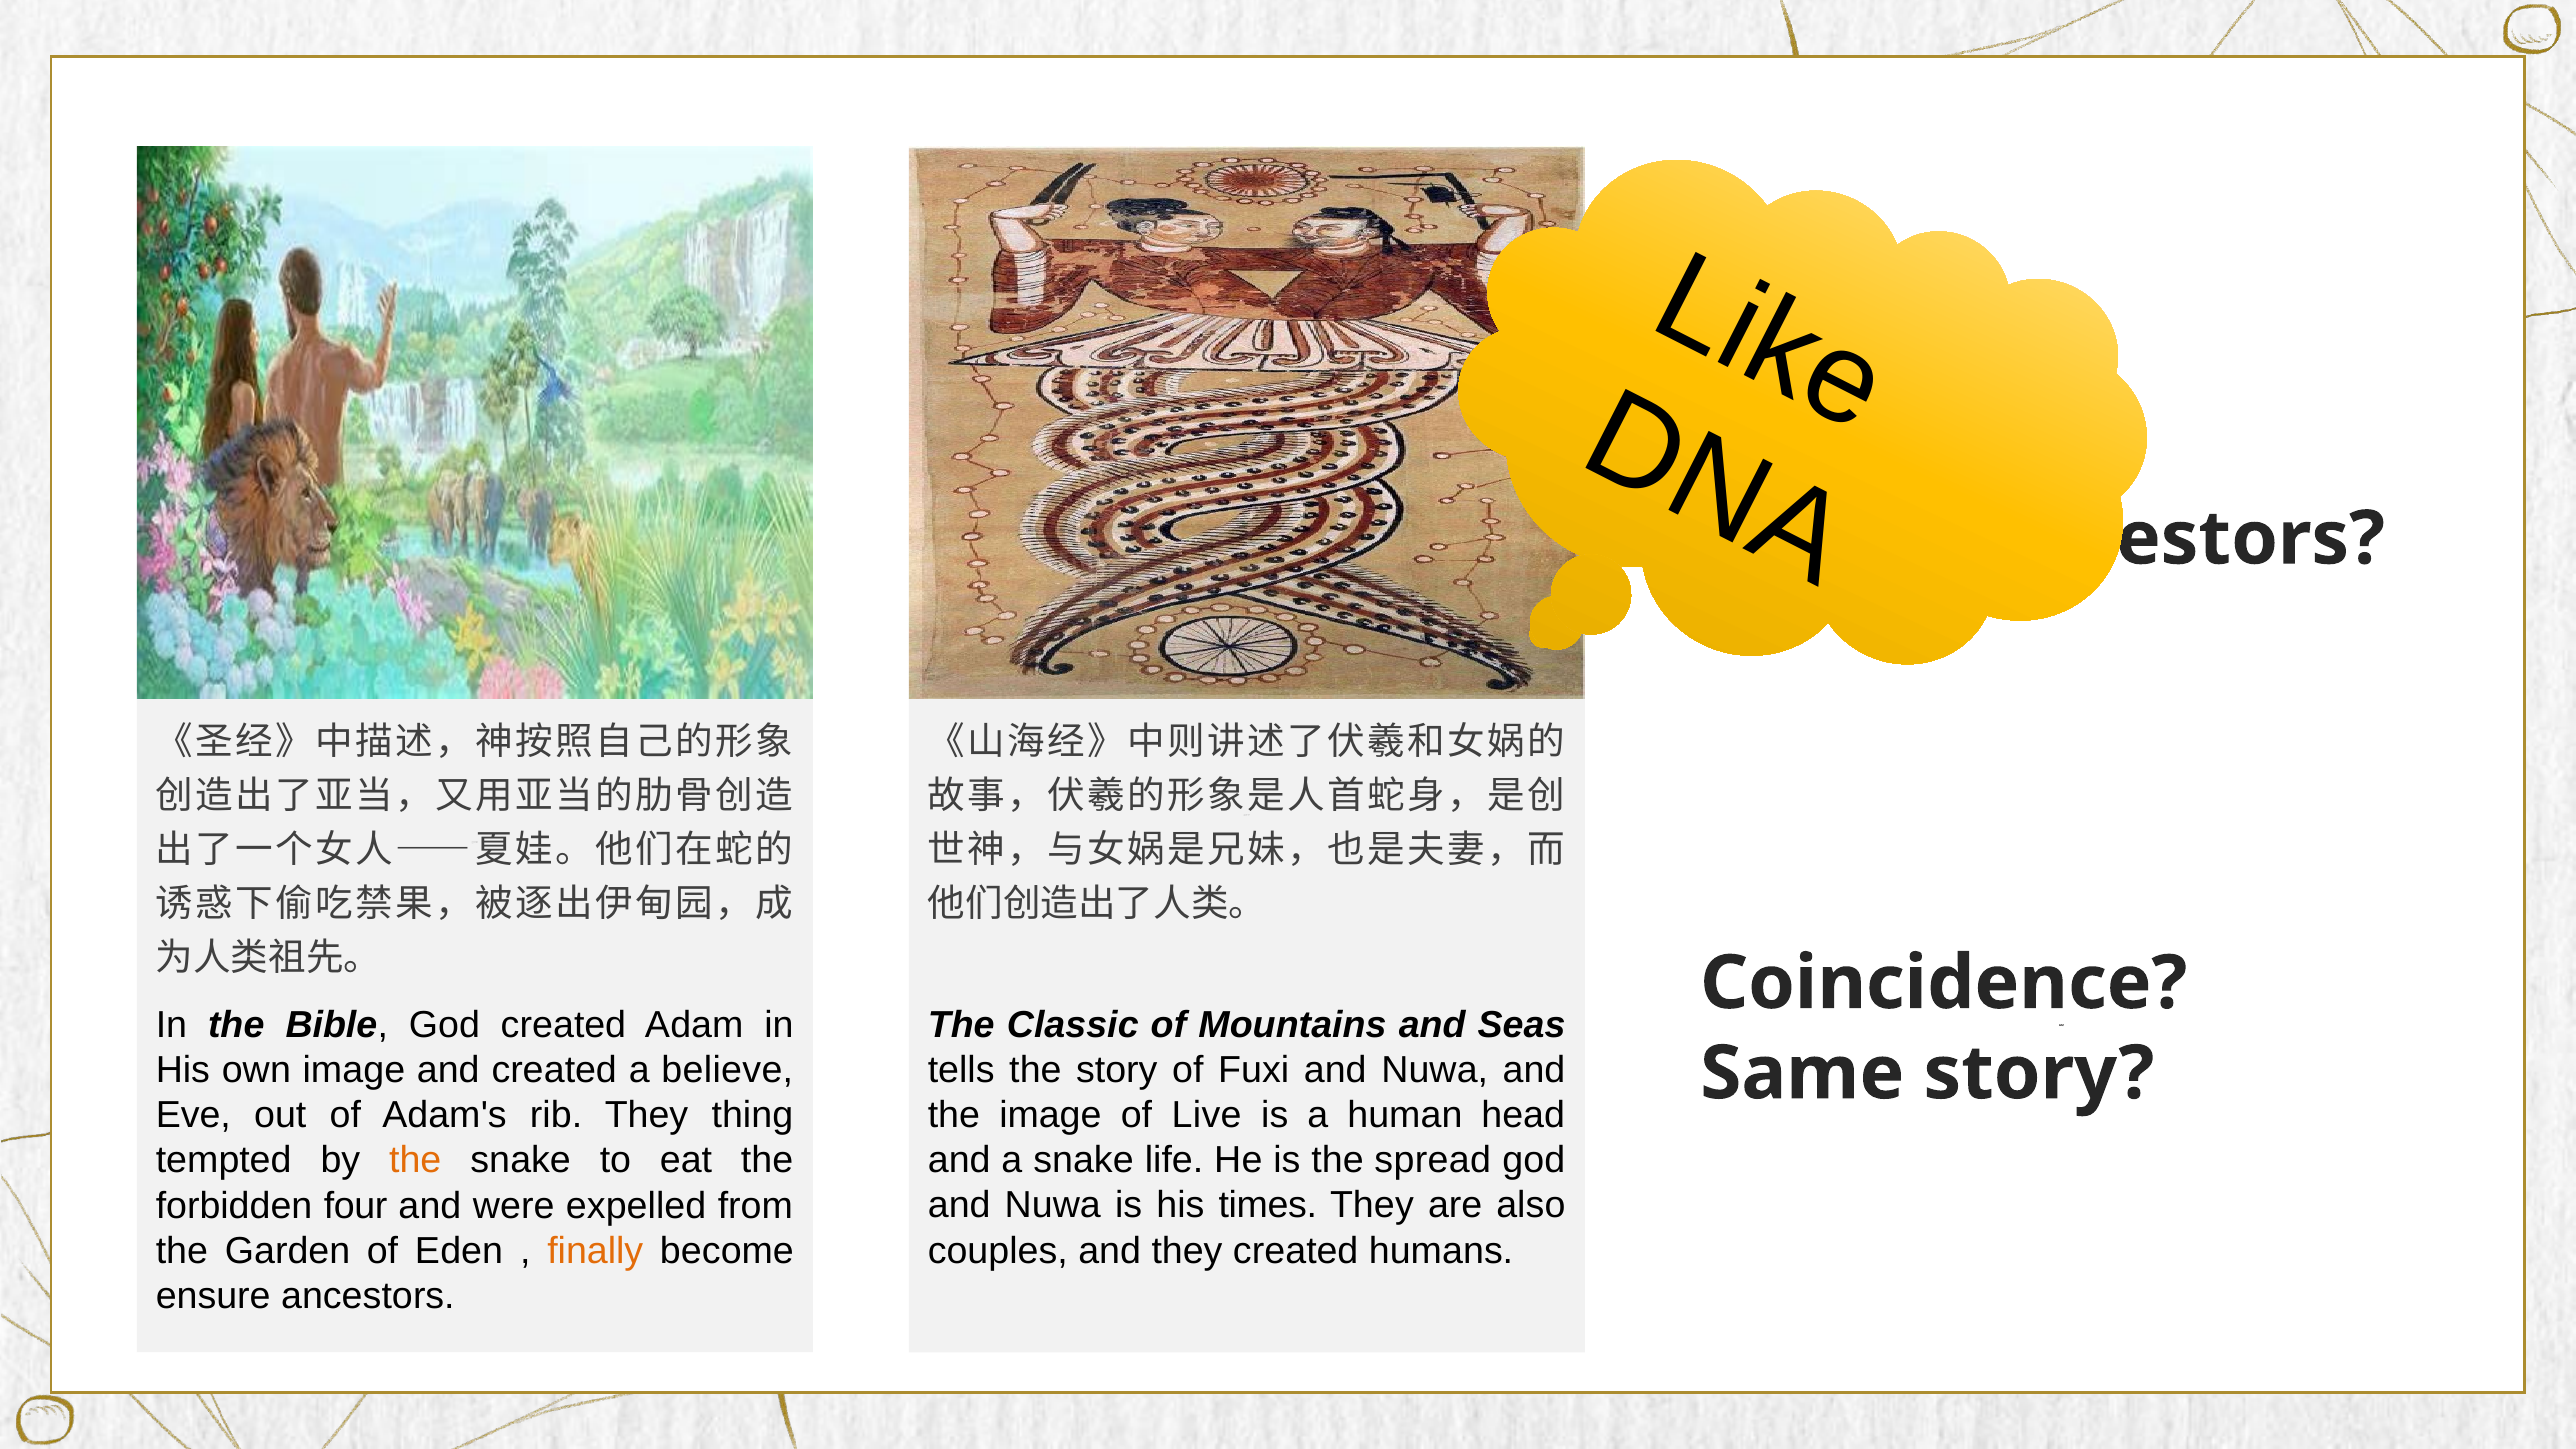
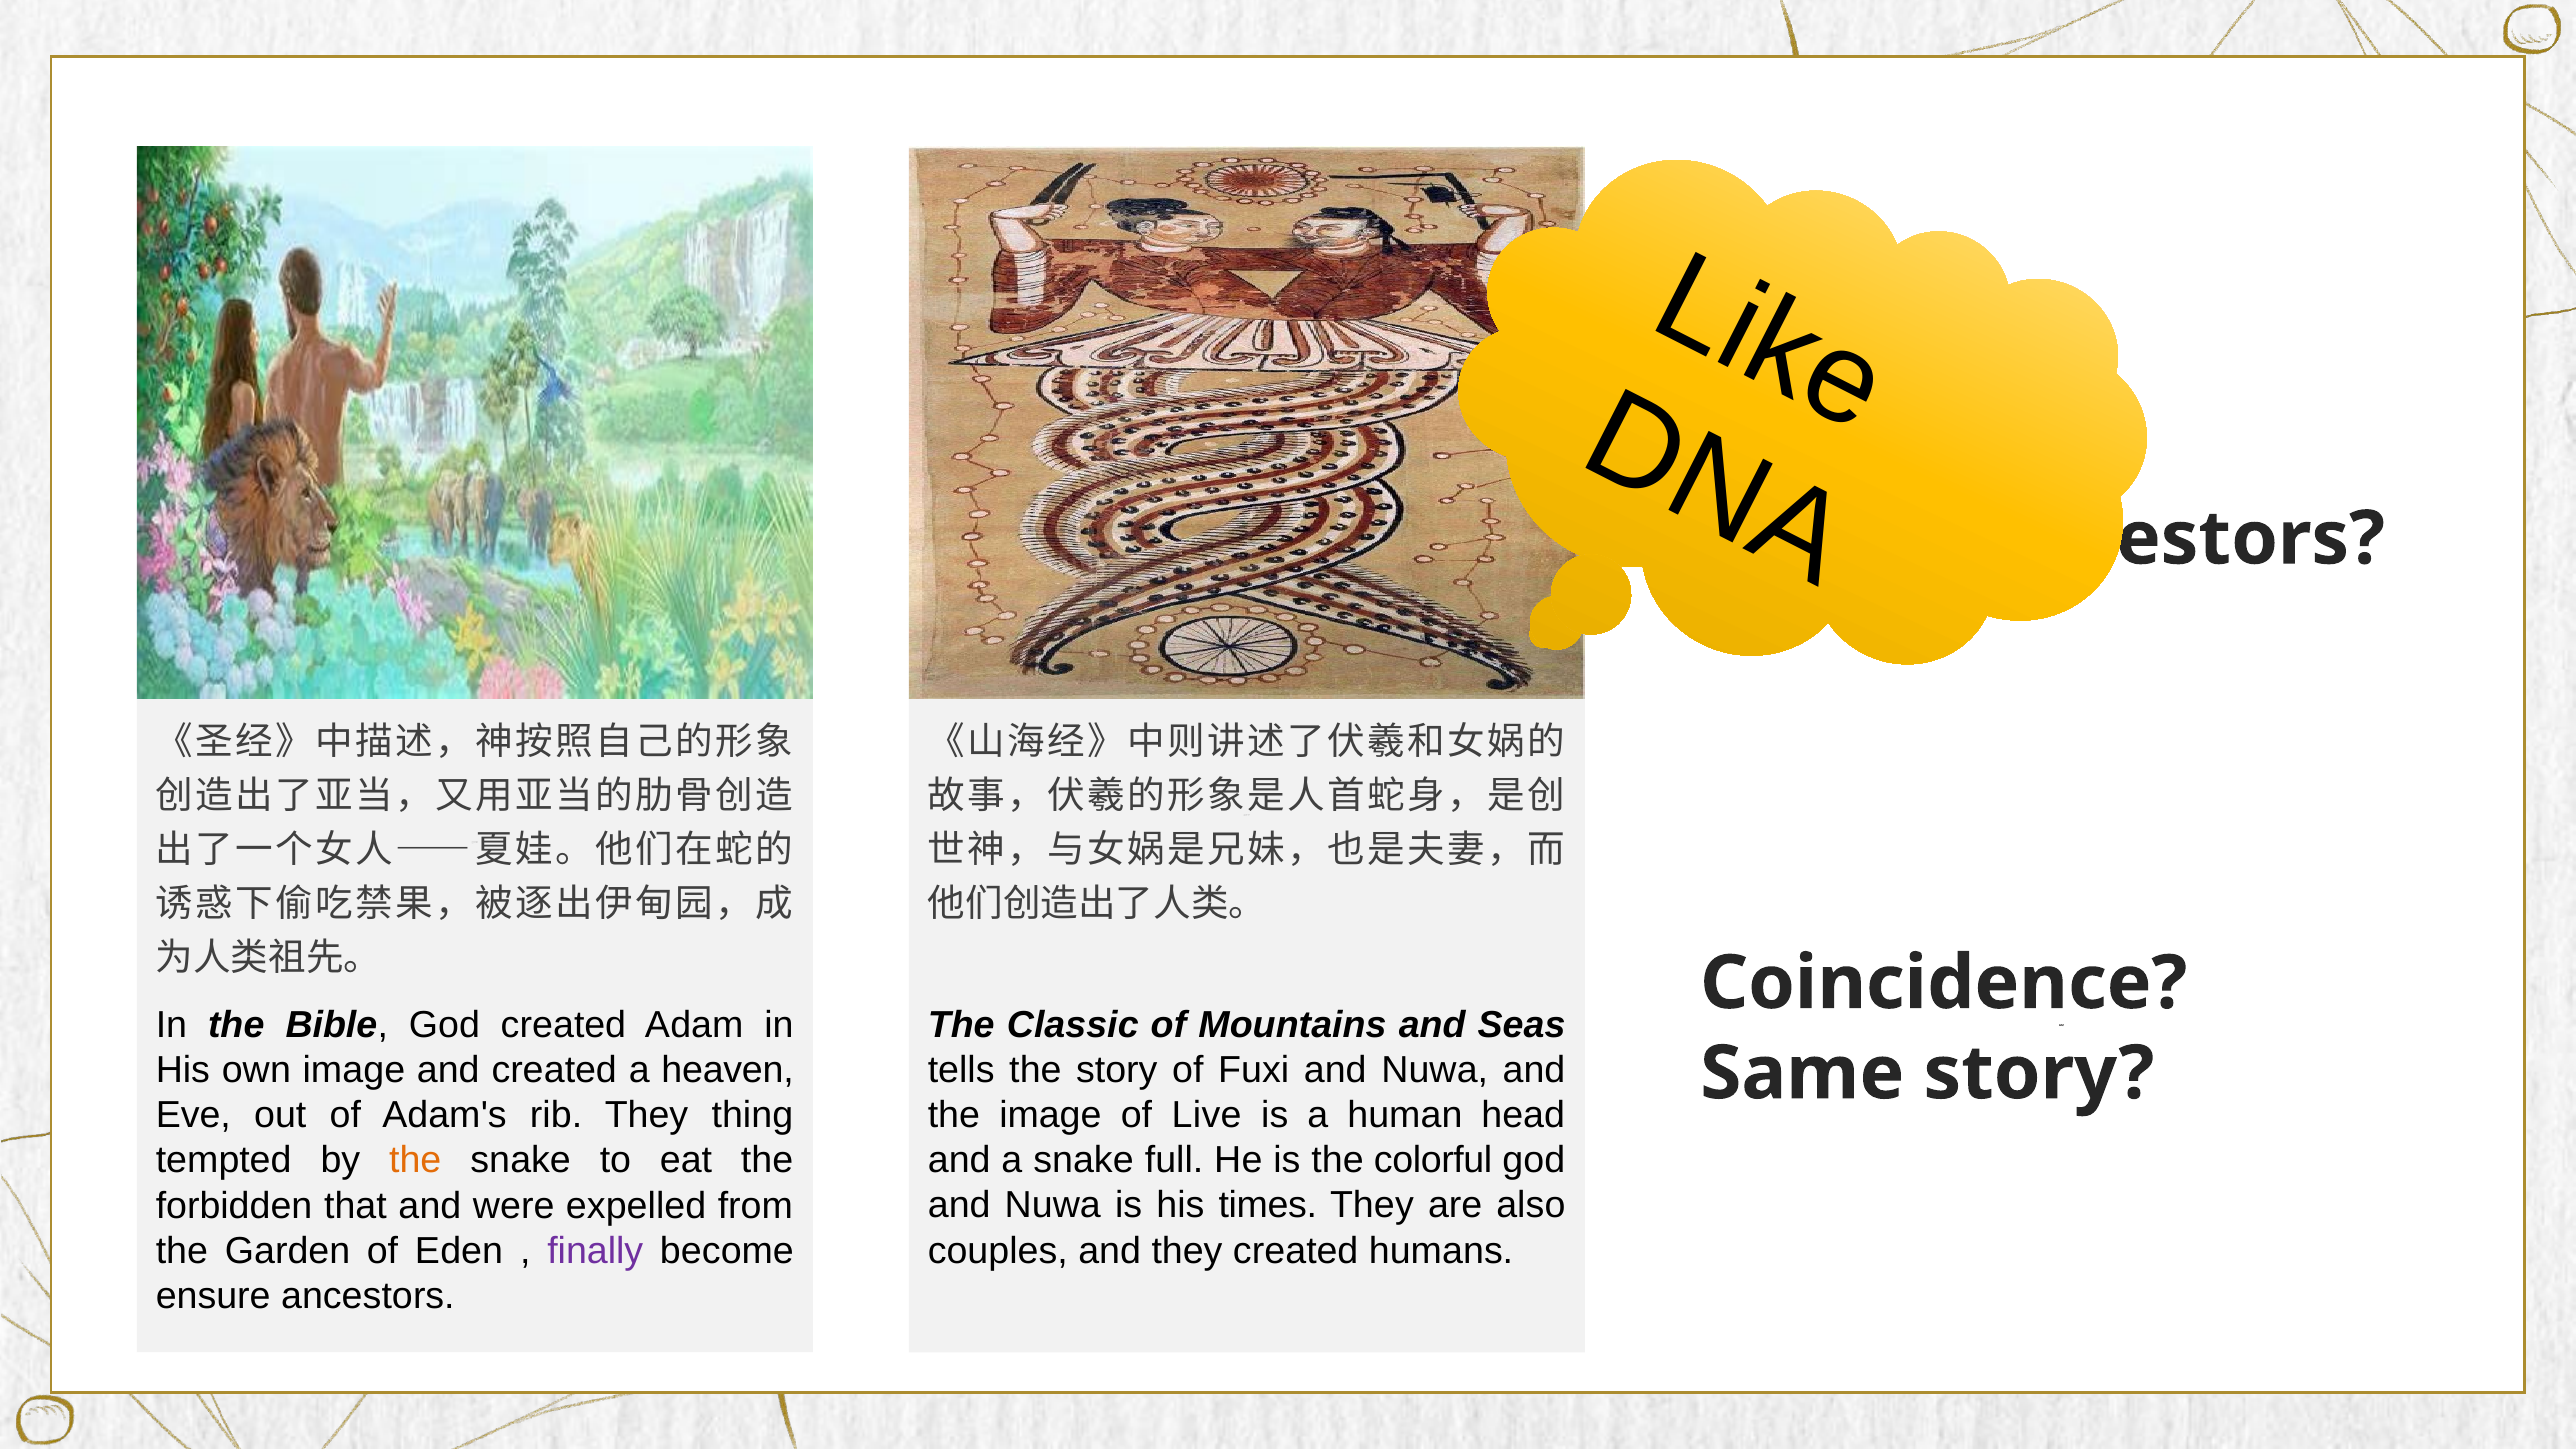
believe: believe -> heaven
life: life -> full
spread: spread -> colorful
four: four -> that
finally colour: orange -> purple
